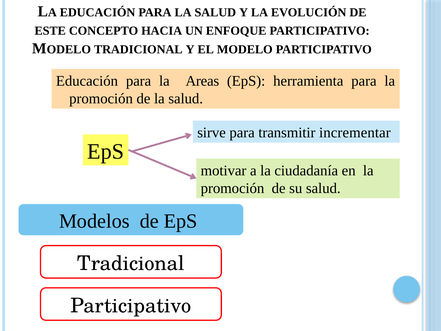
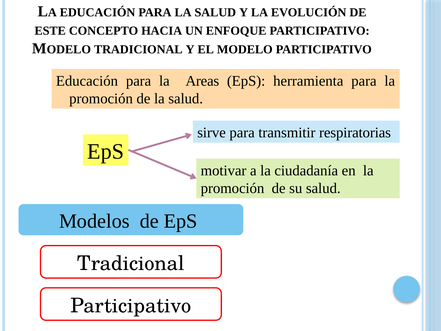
incrementar: incrementar -> respiratorias
